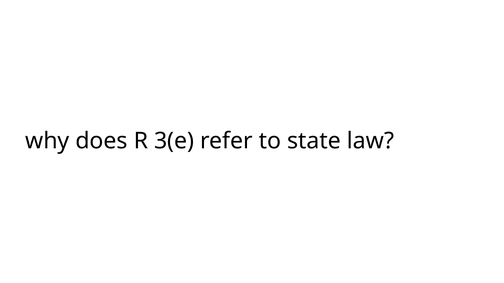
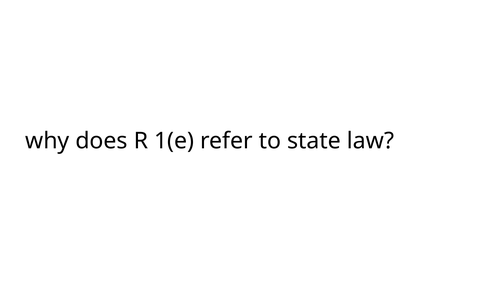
3(e: 3(e -> 1(e
